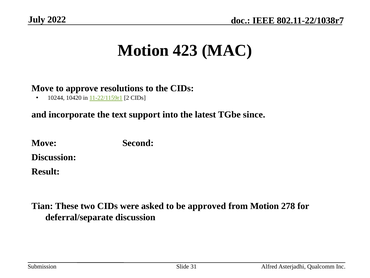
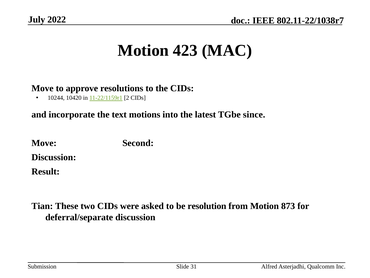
support: support -> motions
approved: approved -> resolution
278: 278 -> 873
